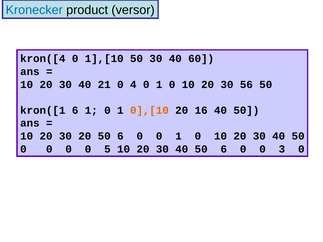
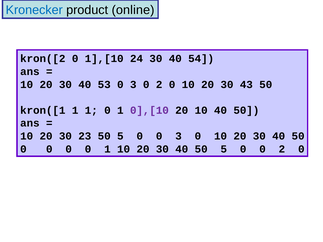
versor: versor -> online
kron([4: kron([4 -> kron([2
1],[10 50: 50 -> 24
60: 60 -> 54
21: 21 -> 53
4 at (133, 85): 4 -> 3
1 at (159, 85): 1 -> 2
56: 56 -> 43
kron([1 6: 6 -> 1
0],[10 colour: orange -> purple
20 16: 16 -> 10
30 20: 20 -> 23
6 at (120, 136): 6 -> 5
0 0 1: 1 -> 3
0 0 5: 5 -> 1
40 50 6: 6 -> 5
0 0 3: 3 -> 2
